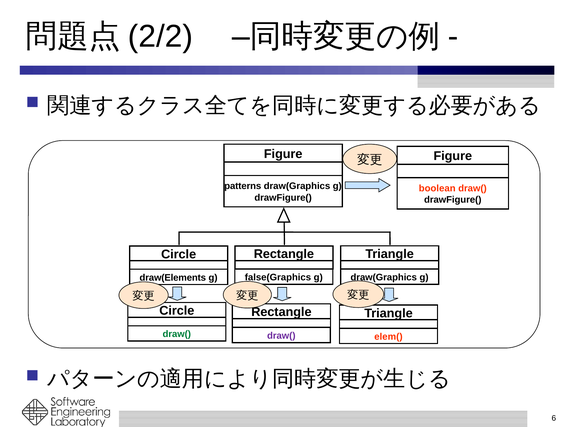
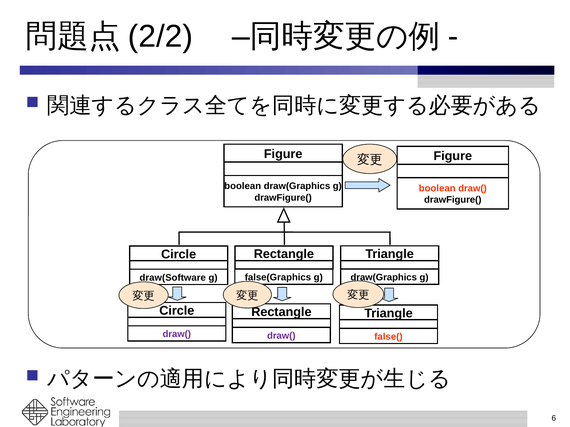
patterns at (243, 186): patterns -> boolean
draw(Elements: draw(Elements -> draw(Software
draw( at (177, 334) colour: green -> purple
elem(: elem( -> false(
